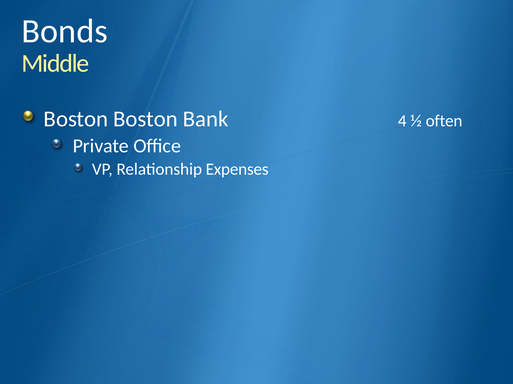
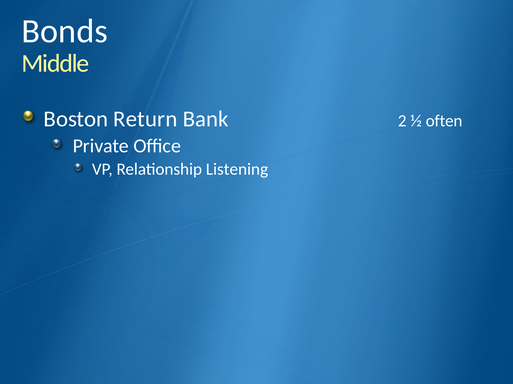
Boston Boston: Boston -> Return
4: 4 -> 2
Expenses: Expenses -> Listening
